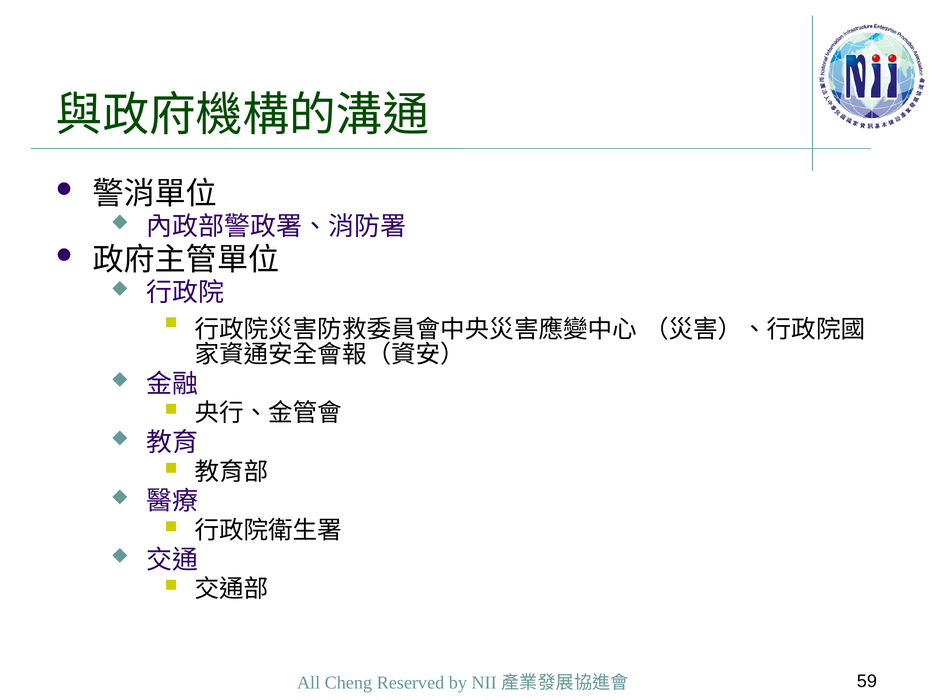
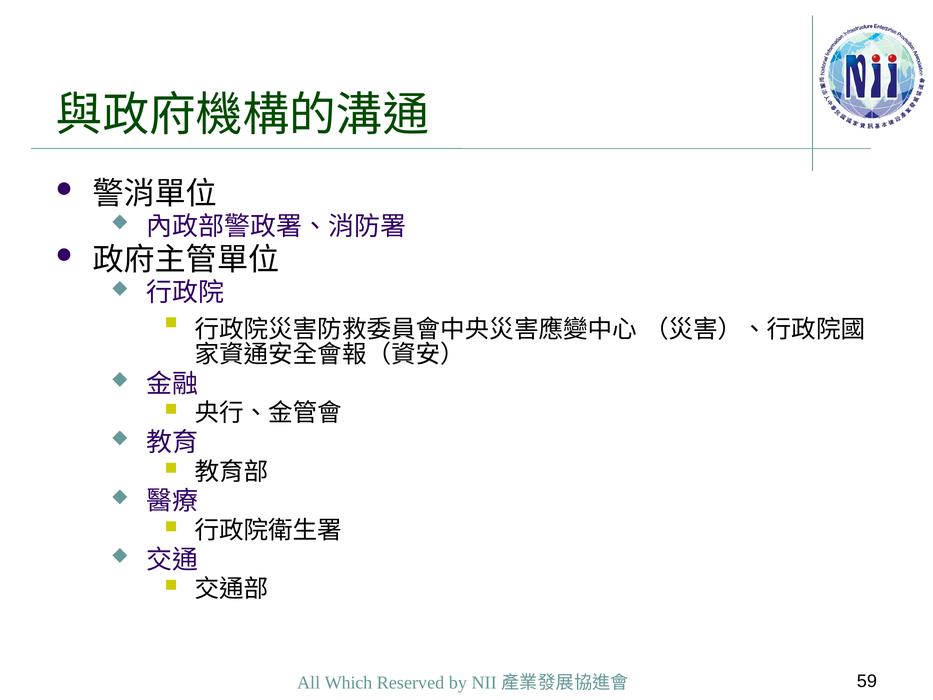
Cheng: Cheng -> Which
